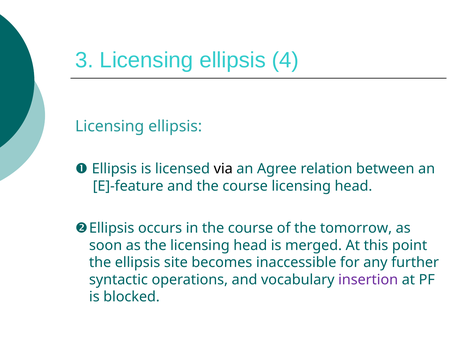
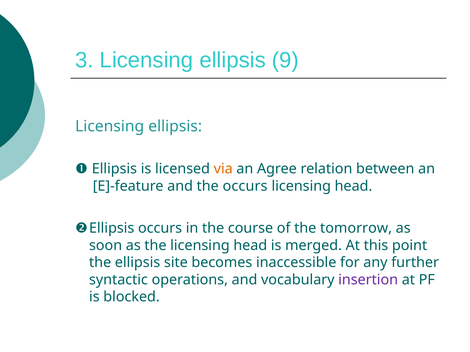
4: 4 -> 9
via colour: black -> orange
and the course: course -> occurs
